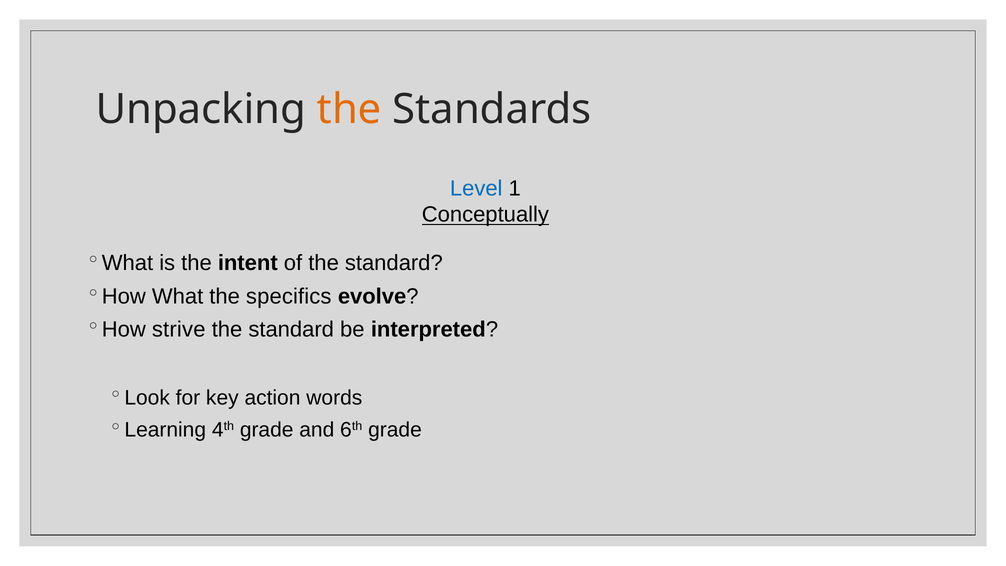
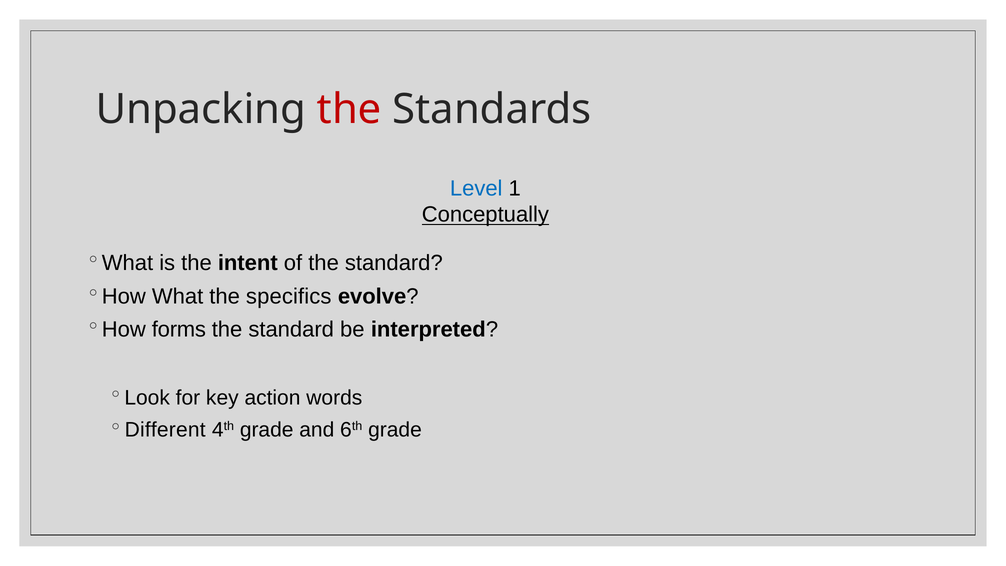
the at (349, 109) colour: orange -> red
strive: strive -> forms
Learning: Learning -> Different
